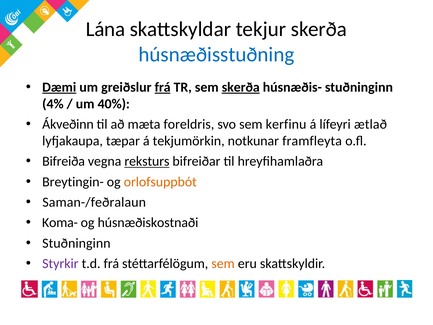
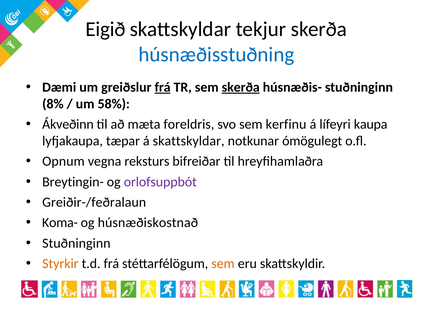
Lána: Lána -> Eigið
Dæmi underline: present -> none
4%: 4% -> 8%
40%: 40% -> 58%
ætlað: ætlað -> kaupa
á tekjumörkin: tekjumörkin -> skattskyldar
framfleyta: framfleyta -> ómögulegt
Bifreiða: Bifreiða -> Opnum
reksturs underline: present -> none
orlofsuppbót colour: orange -> purple
Saman-/feðralaun: Saman-/feðralaun -> Greiðir-/feðralaun
húsnæðiskostnaði: húsnæðiskostnaði -> húsnæðiskostnað
Styrkir colour: purple -> orange
